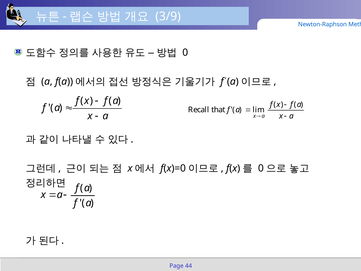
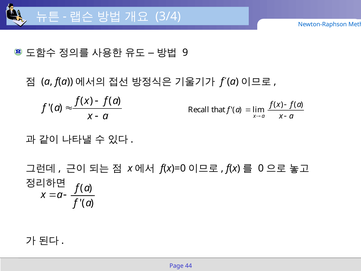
3/9: 3/9 -> 3/4
0: 0 -> 9
